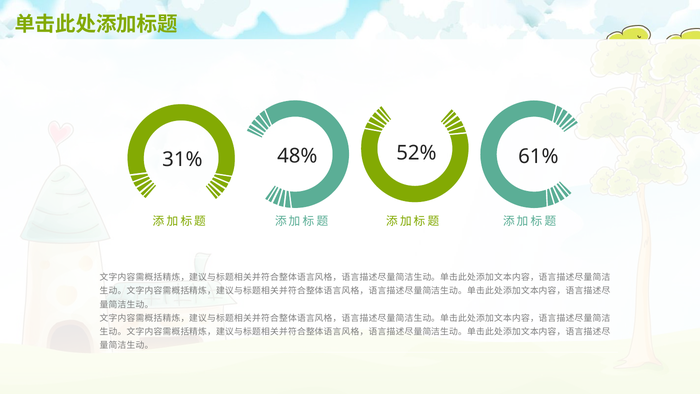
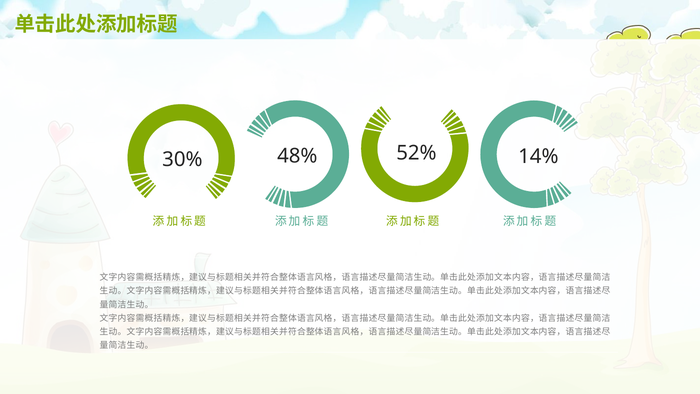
31%: 31% -> 30%
61%: 61% -> 14%
